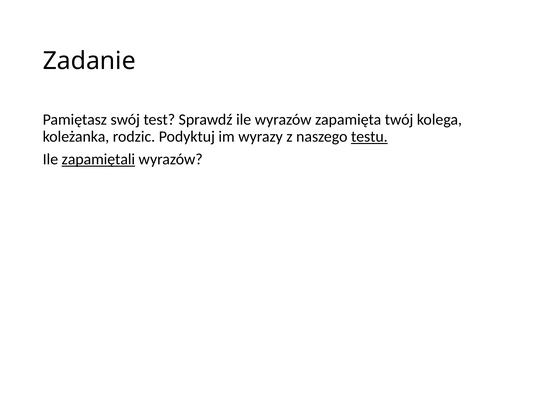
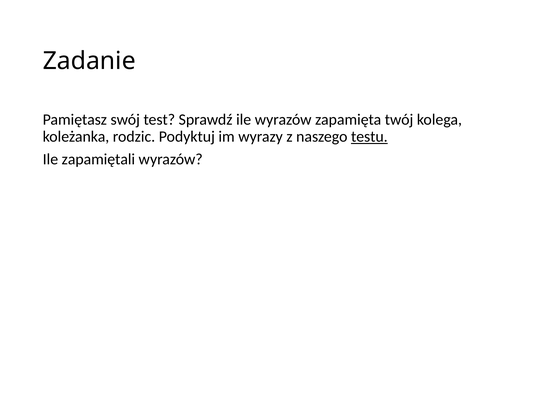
zapamiętali underline: present -> none
